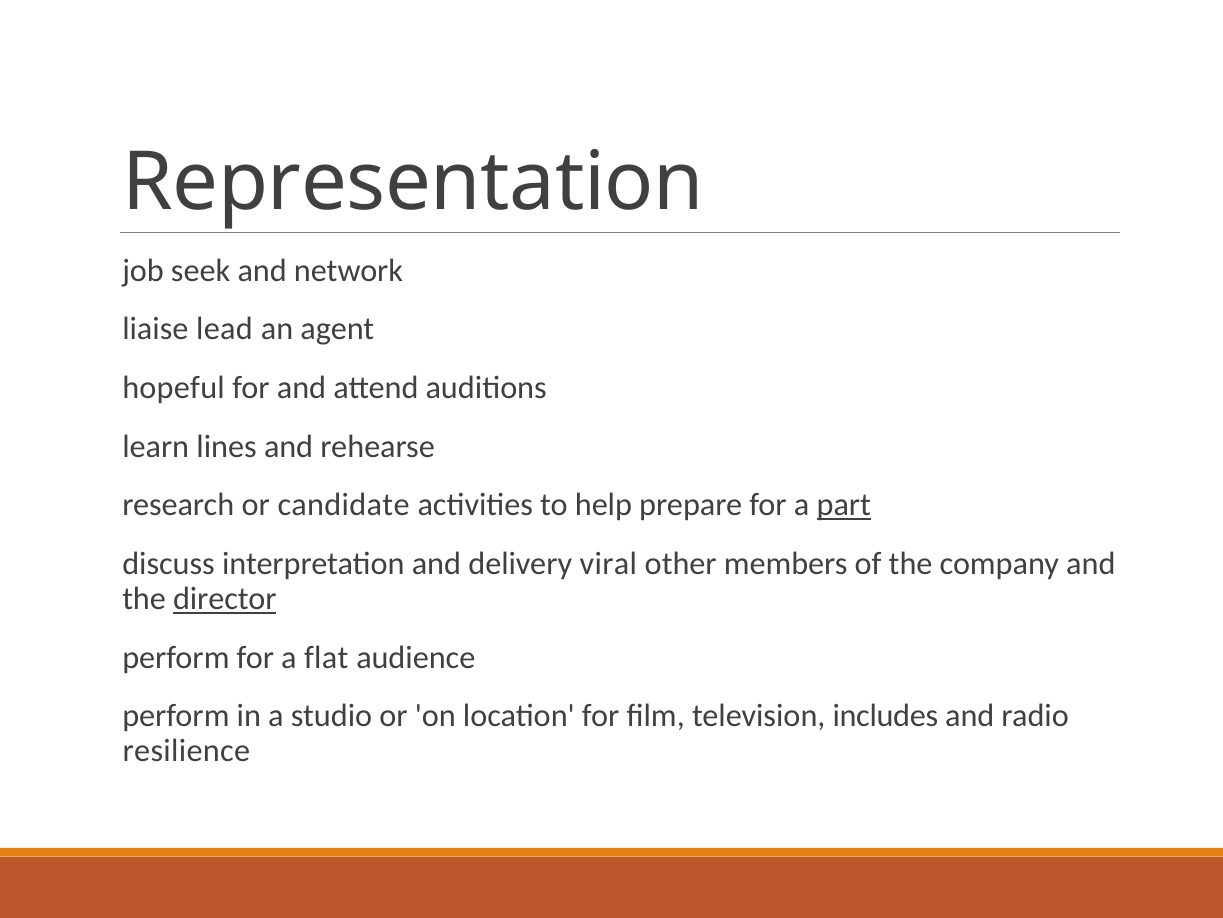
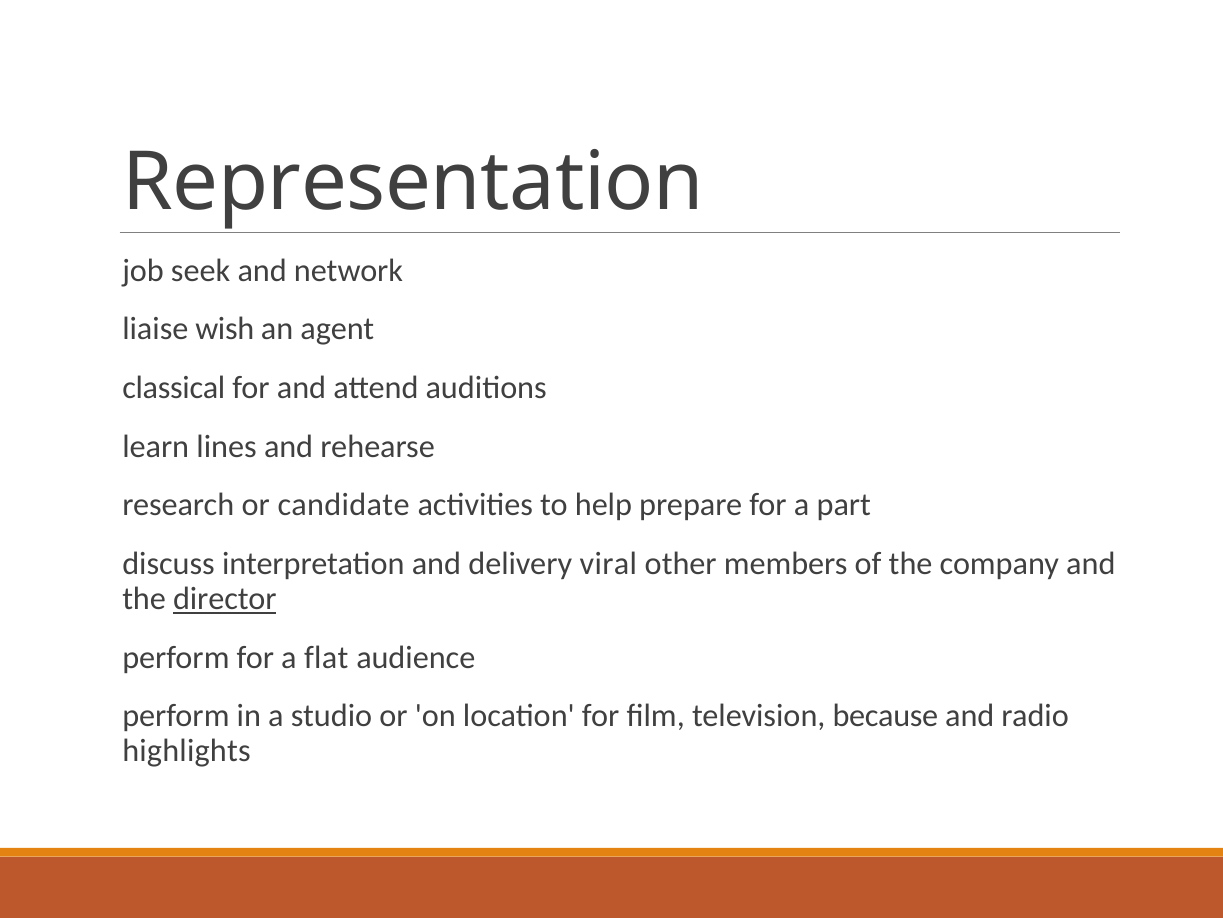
lead: lead -> wish
hopeful: hopeful -> classical
part underline: present -> none
includes: includes -> because
resilience: resilience -> highlights
